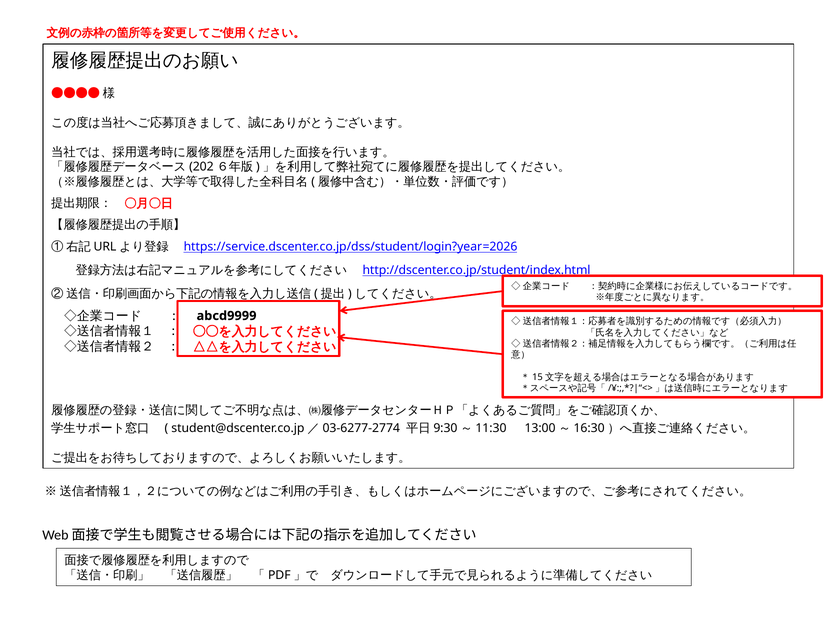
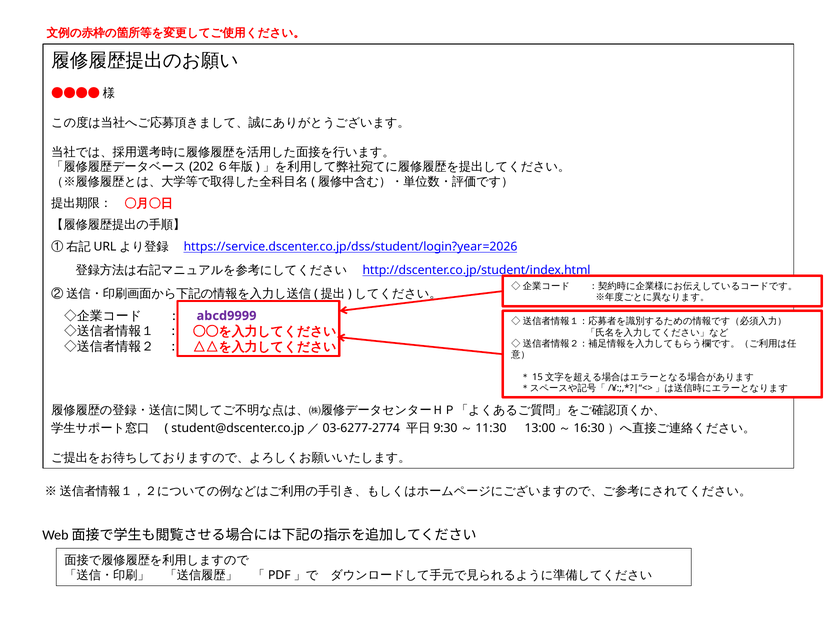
abcd9999 colour: black -> purple
